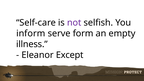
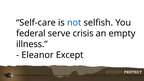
not colour: purple -> blue
inform: inform -> federal
form: form -> crisis
